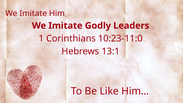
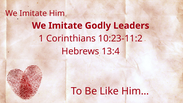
10:23-11:0: 10:23-11:0 -> 10:23-11:2
13:1: 13:1 -> 13:4
